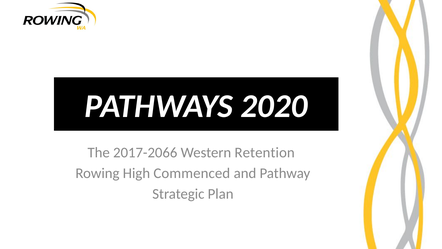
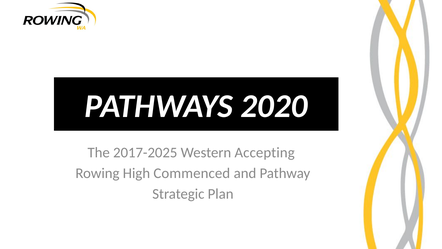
2017-2066: 2017-2066 -> 2017-2025
Retention: Retention -> Accepting
